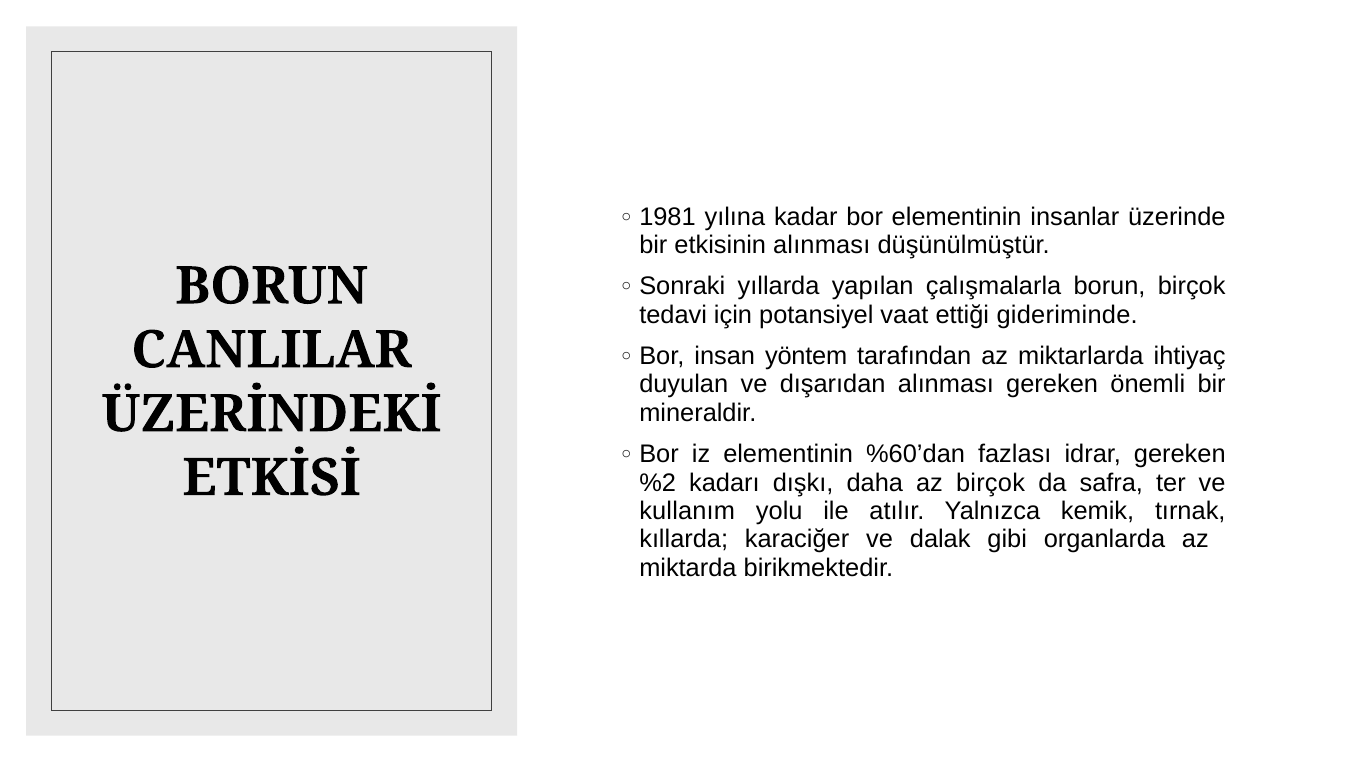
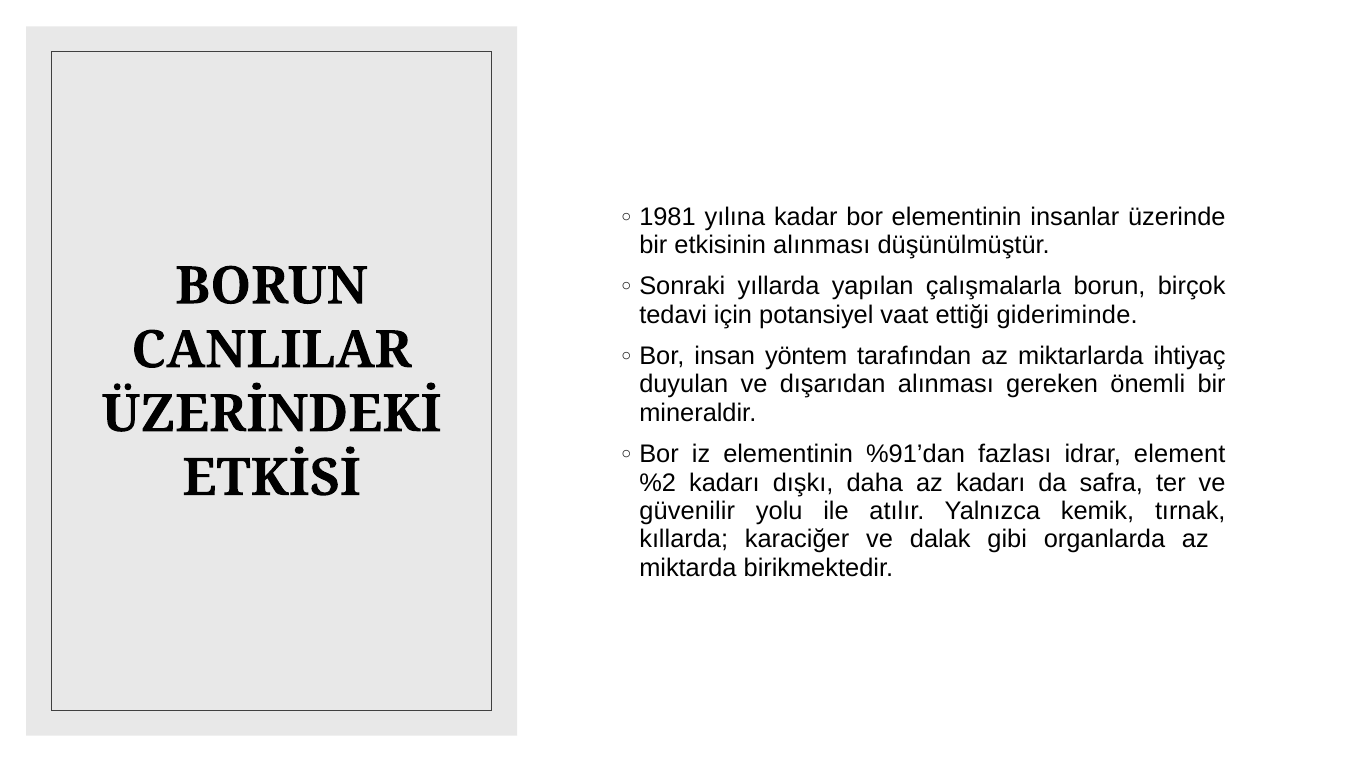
%60’dan: %60’dan -> %91’dan
idrar gereken: gereken -> element
az birçok: birçok -> kadarı
kullanım: kullanım -> güvenilir
